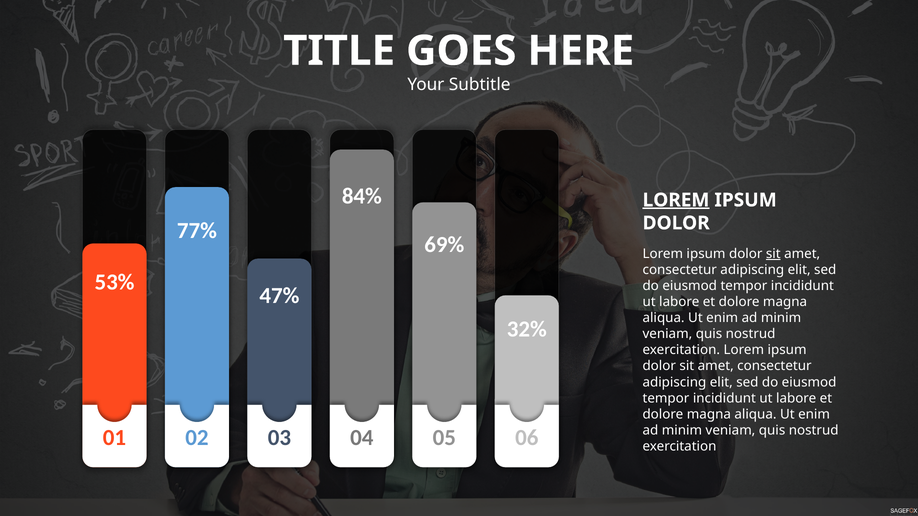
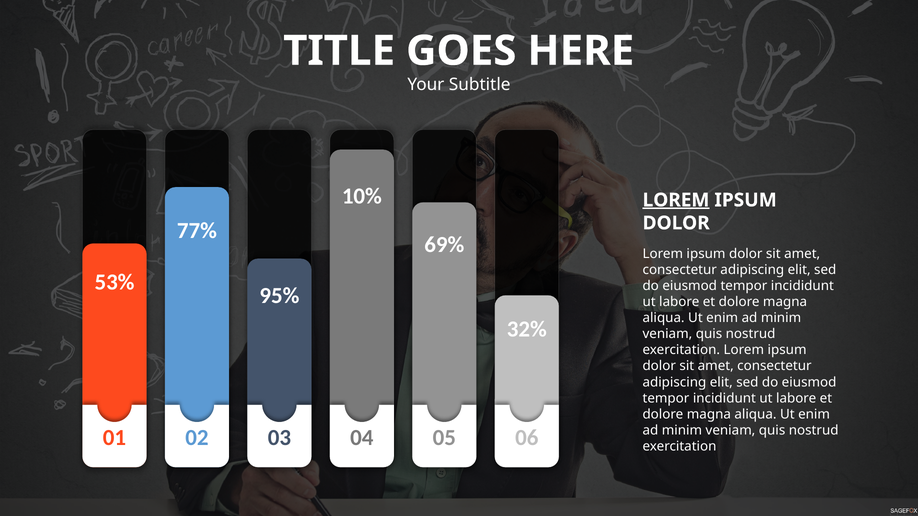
84%: 84% -> 10%
sit at (773, 254) underline: present -> none
47%: 47% -> 95%
